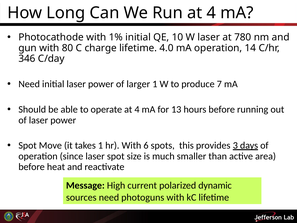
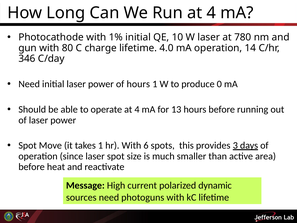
of larger: larger -> hours
7: 7 -> 0
